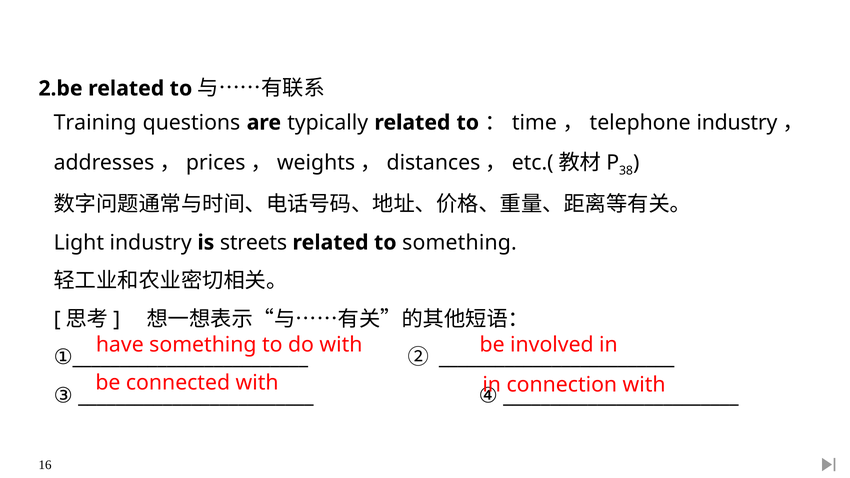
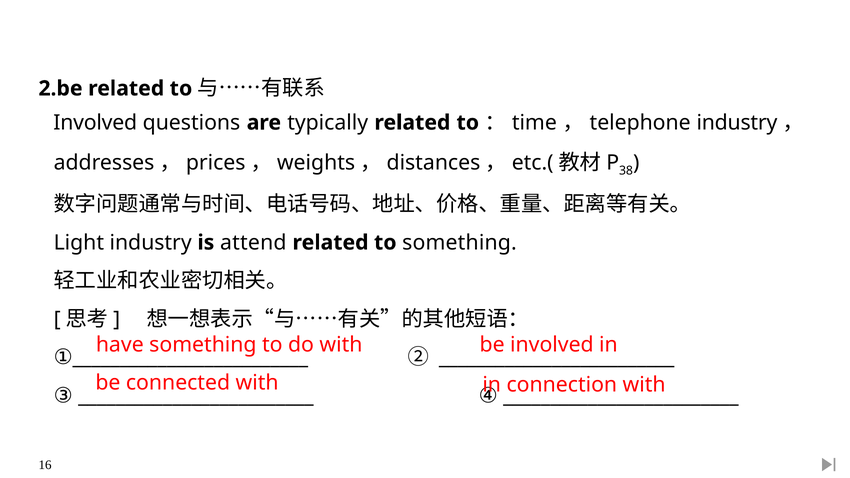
Training at (95, 123): Training -> Involved
streets: streets -> attend
